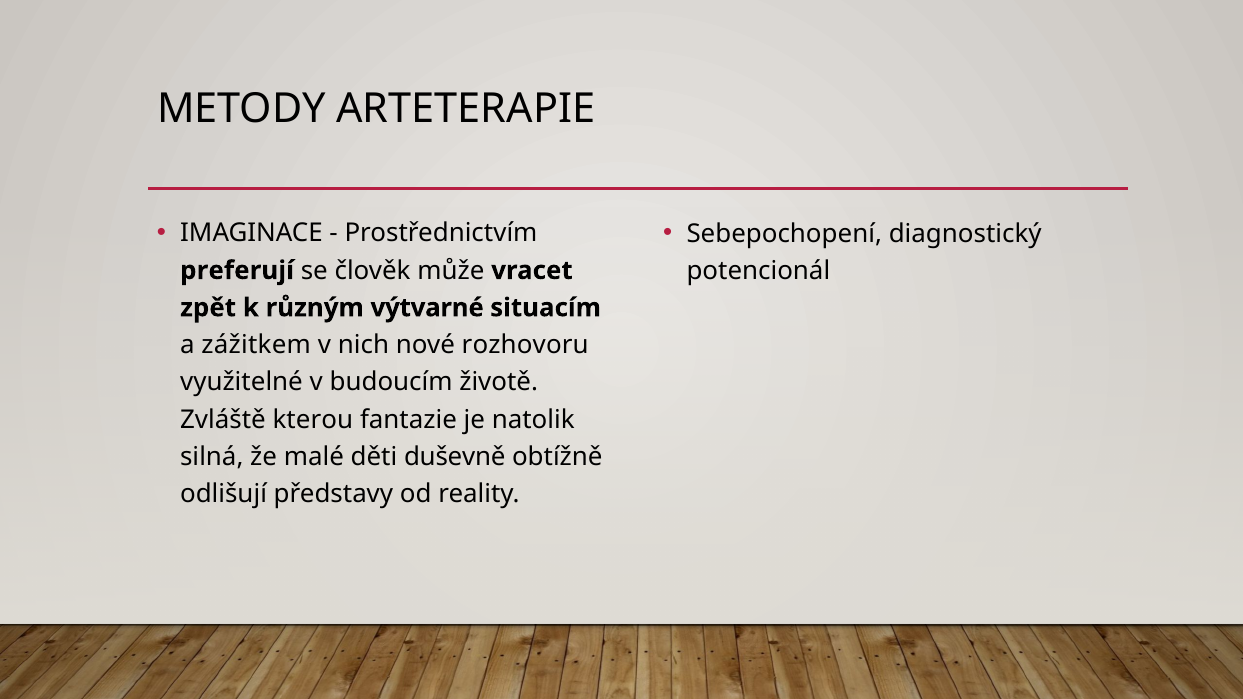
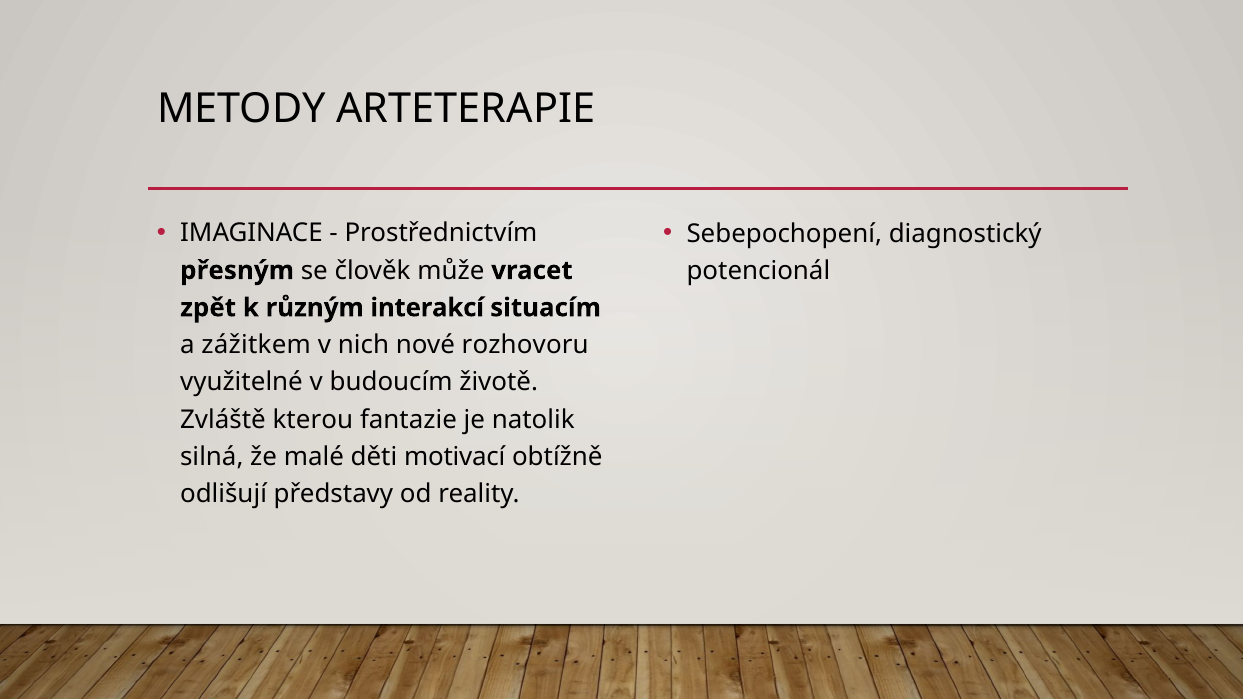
preferují: preferují -> přesným
výtvarné: výtvarné -> interakcí
duševně: duševně -> motivací
